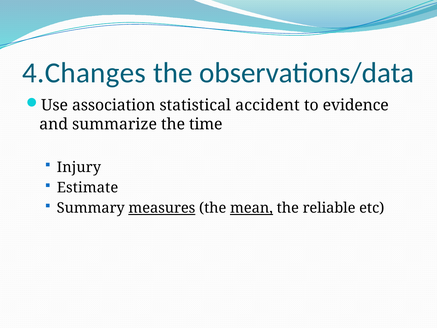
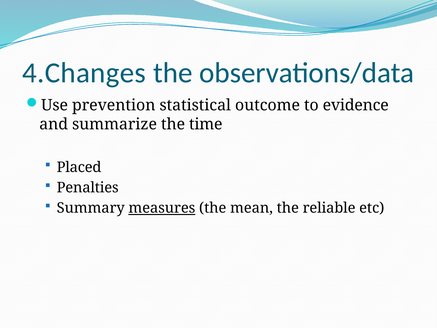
association: association -> prevention
accident: accident -> outcome
Injury: Injury -> Placed
Estimate: Estimate -> Penalties
mean underline: present -> none
